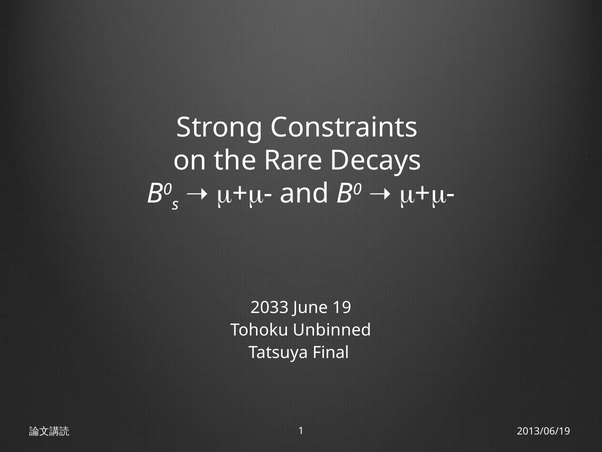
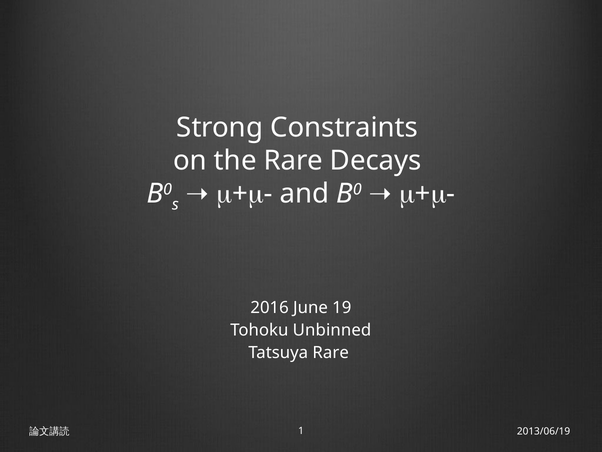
2033: 2033 -> 2016
Tatsuya Final: Final -> Rare
